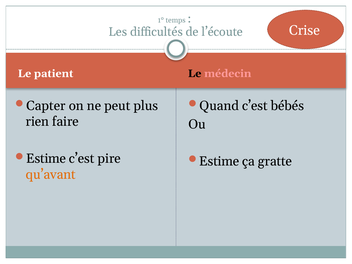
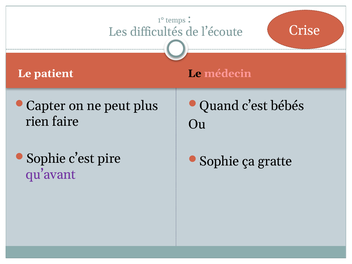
Estime at (46, 159): Estime -> Sophie
Estime at (219, 161): Estime -> Sophie
qu’avant colour: orange -> purple
